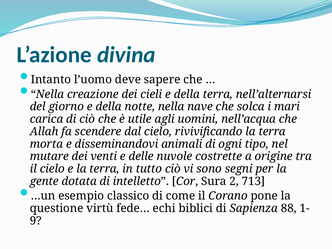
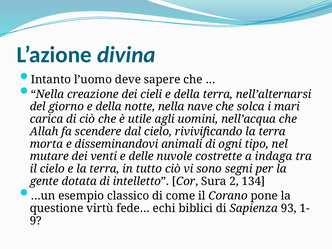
origine: origine -> indaga
713: 713 -> 134
88: 88 -> 93
